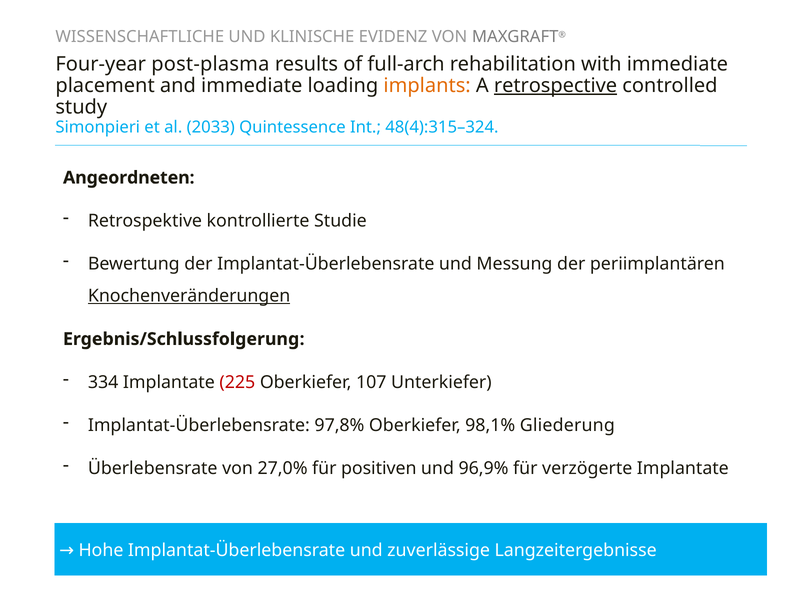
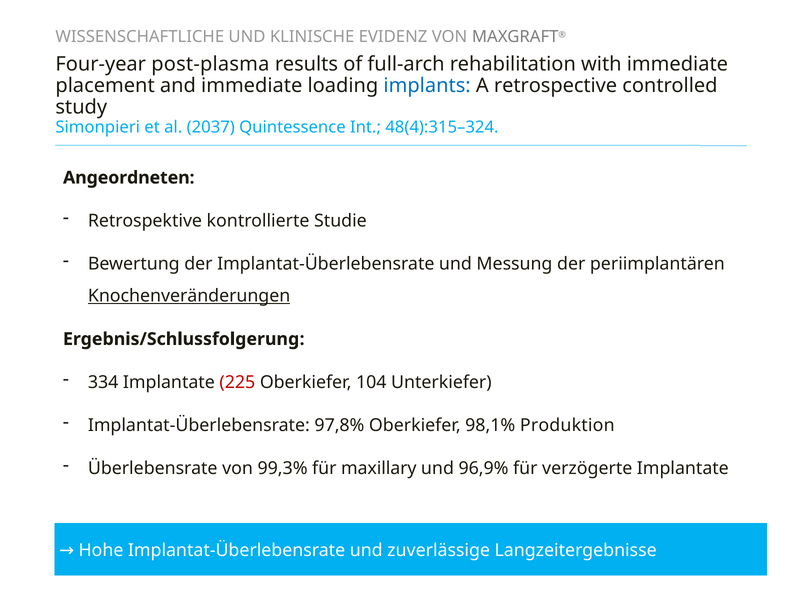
implants colour: orange -> blue
retrospective underline: present -> none
2033: 2033 -> 2037
107: 107 -> 104
Gliederung: Gliederung -> Produktion
27,0%: 27,0% -> 99,3%
positiven: positiven -> maxillary
